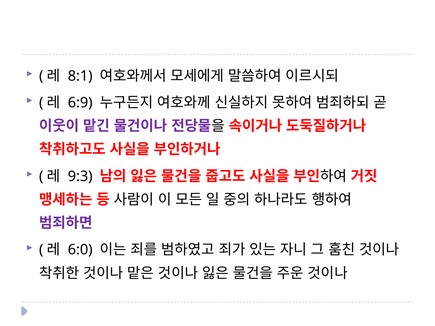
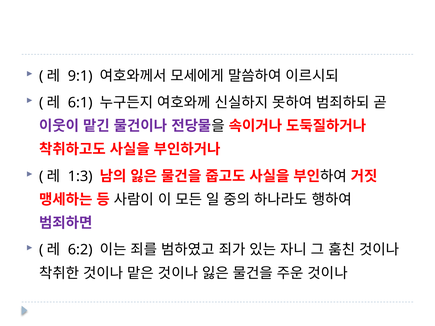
8:1: 8:1 -> 9:1
6:9: 6:9 -> 6:1
9:3: 9:3 -> 1:3
6:0: 6:0 -> 6:2
